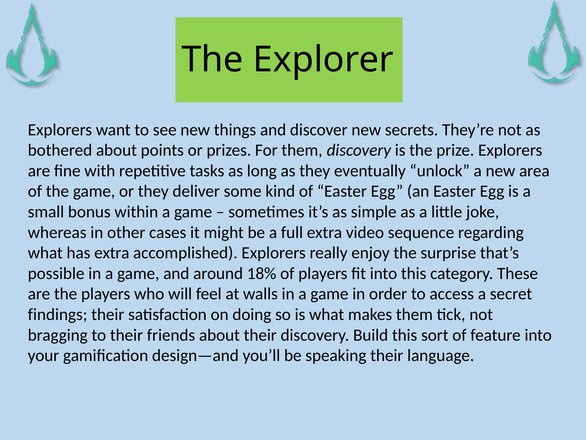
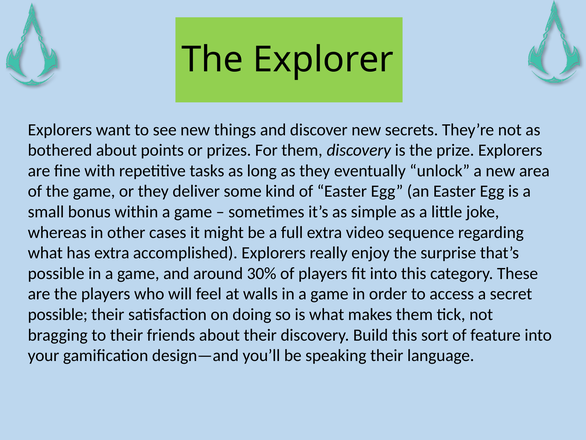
18%: 18% -> 30%
findings at (58, 314): findings -> possible
